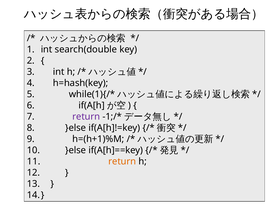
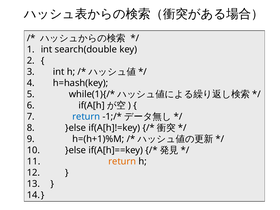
return at (86, 117) colour: purple -> blue
